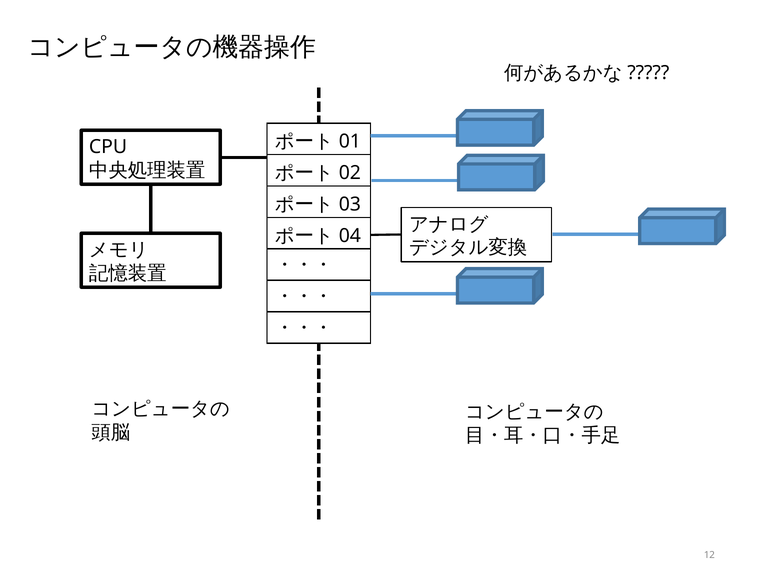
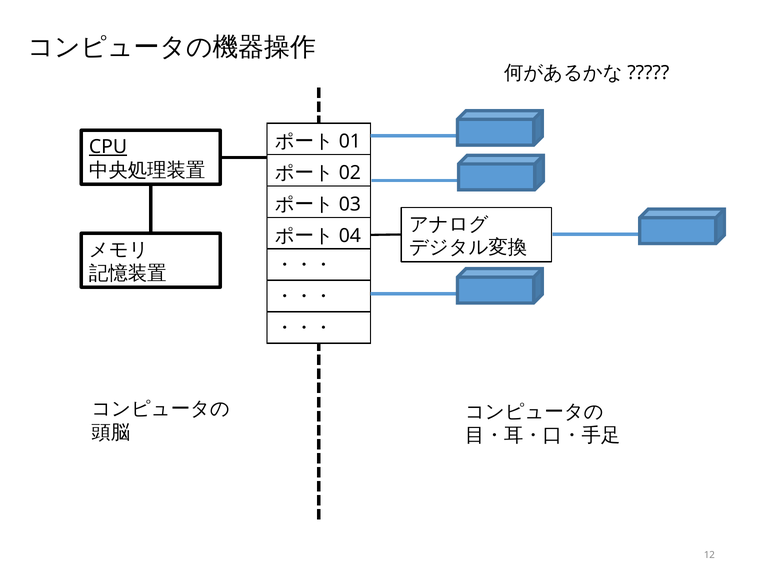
CPU underline: none -> present
